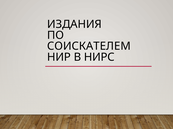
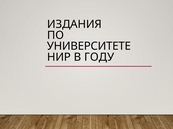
СОИСКАТЕЛЕМ: СОИСКАТЕЛЕМ -> УНИВЕРСИТЕТЕ
НИРС: НИРС -> ГОДУ
